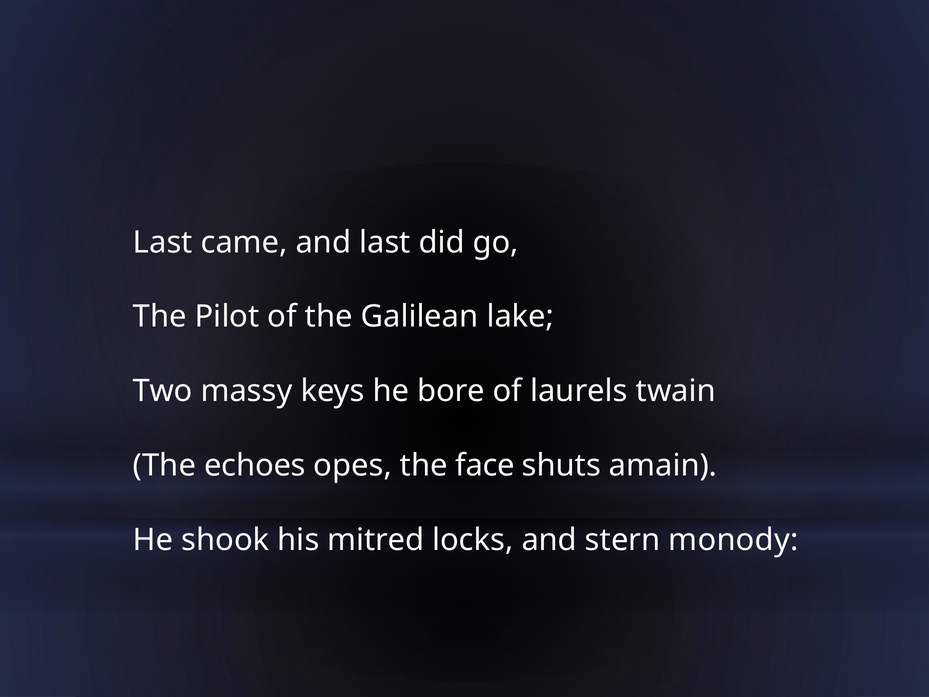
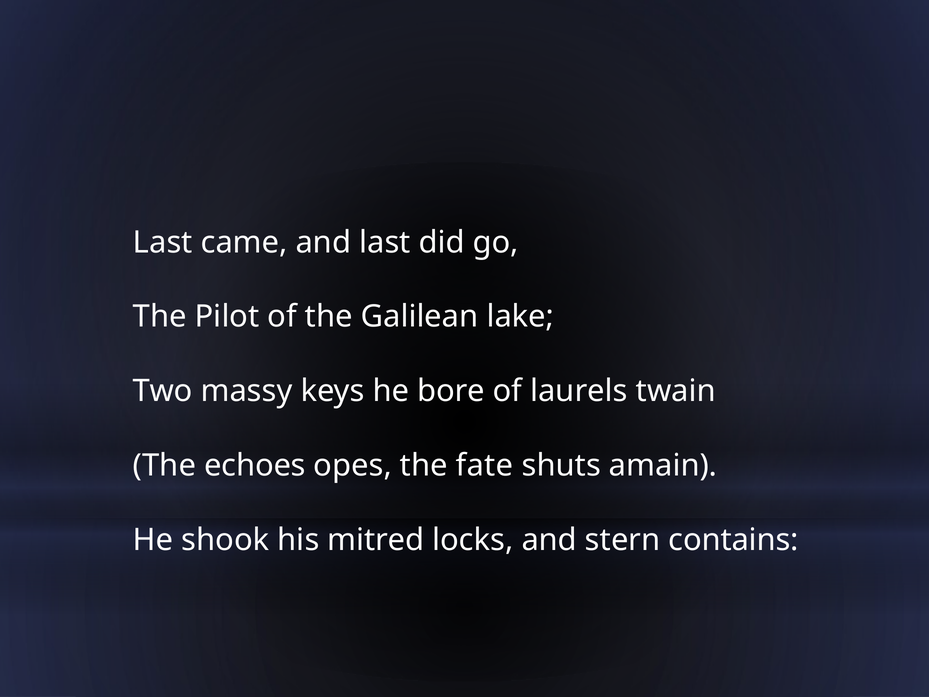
face: face -> fate
monody: monody -> contains
